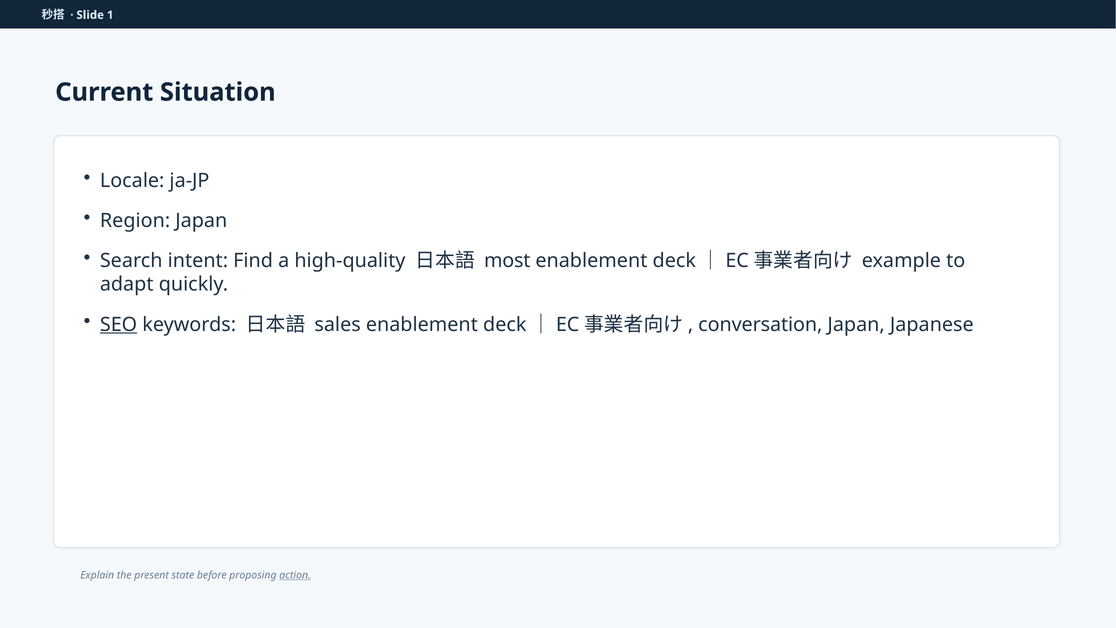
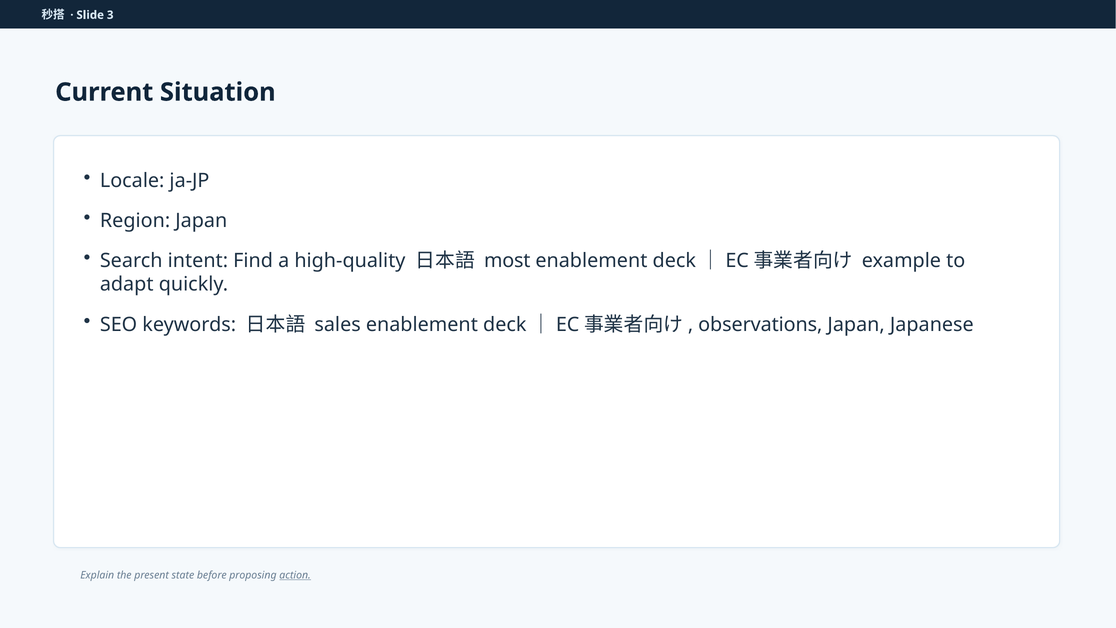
1: 1 -> 3
SEO underline: present -> none
conversation: conversation -> observations
